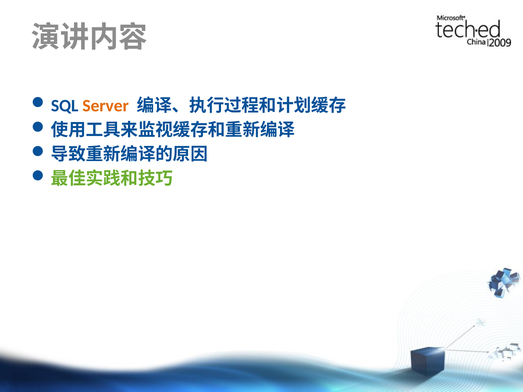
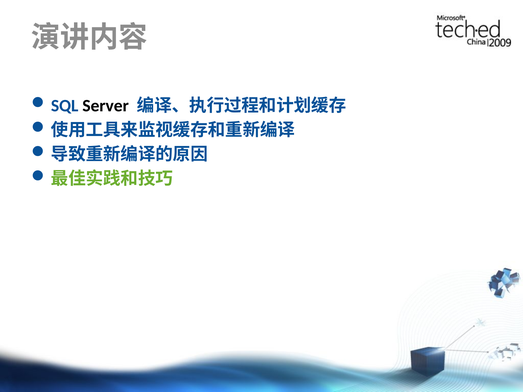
Server colour: orange -> black
